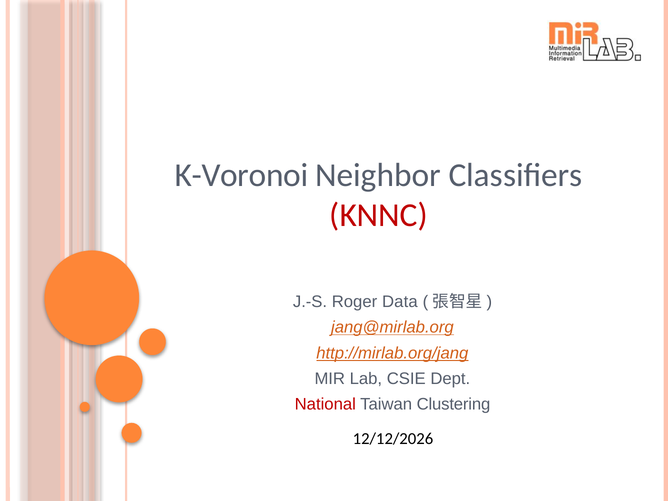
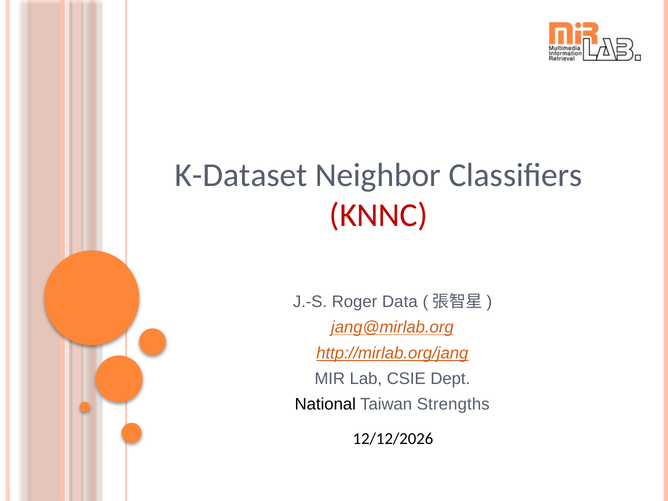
K-Voronoi: K-Voronoi -> K-Dataset
National colour: red -> black
Clustering: Clustering -> Strengths
